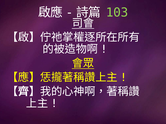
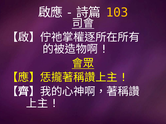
103 colour: light green -> yellow
